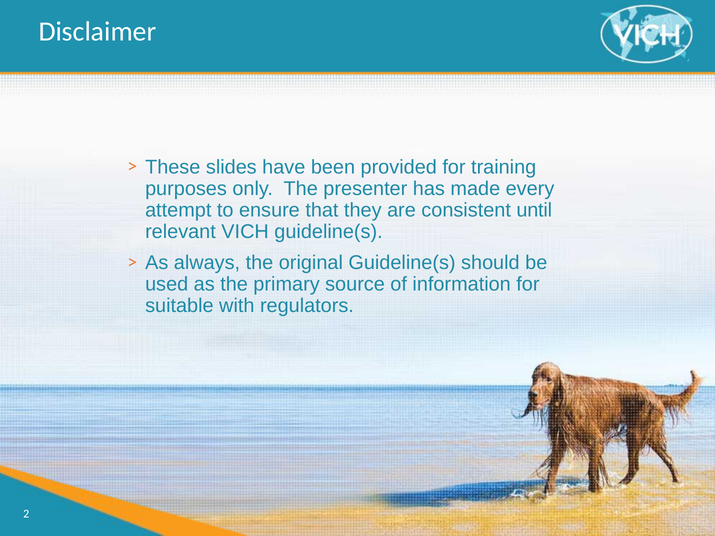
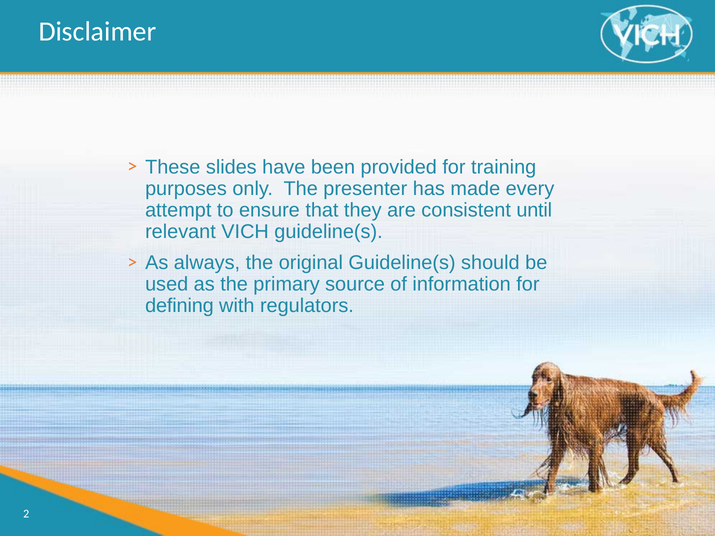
suitable: suitable -> defining
